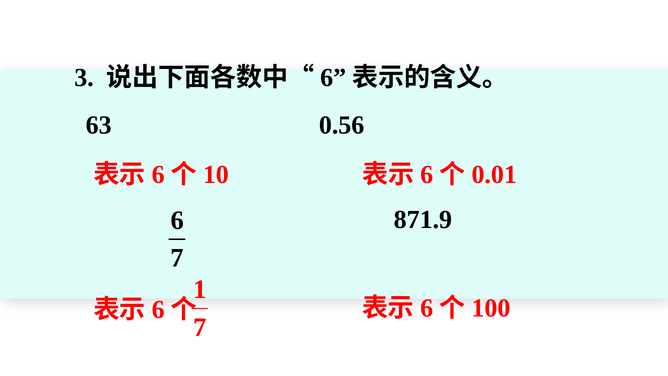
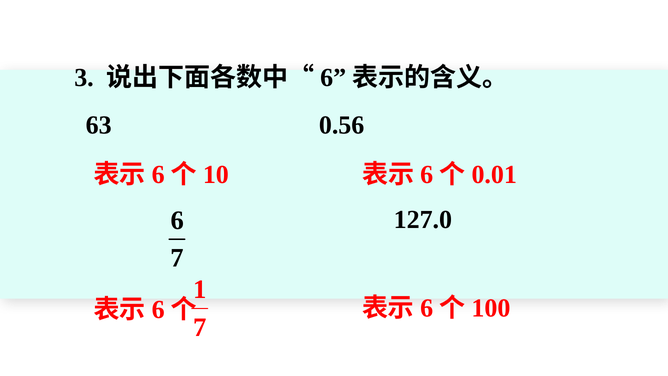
871.9: 871.9 -> 127.0
